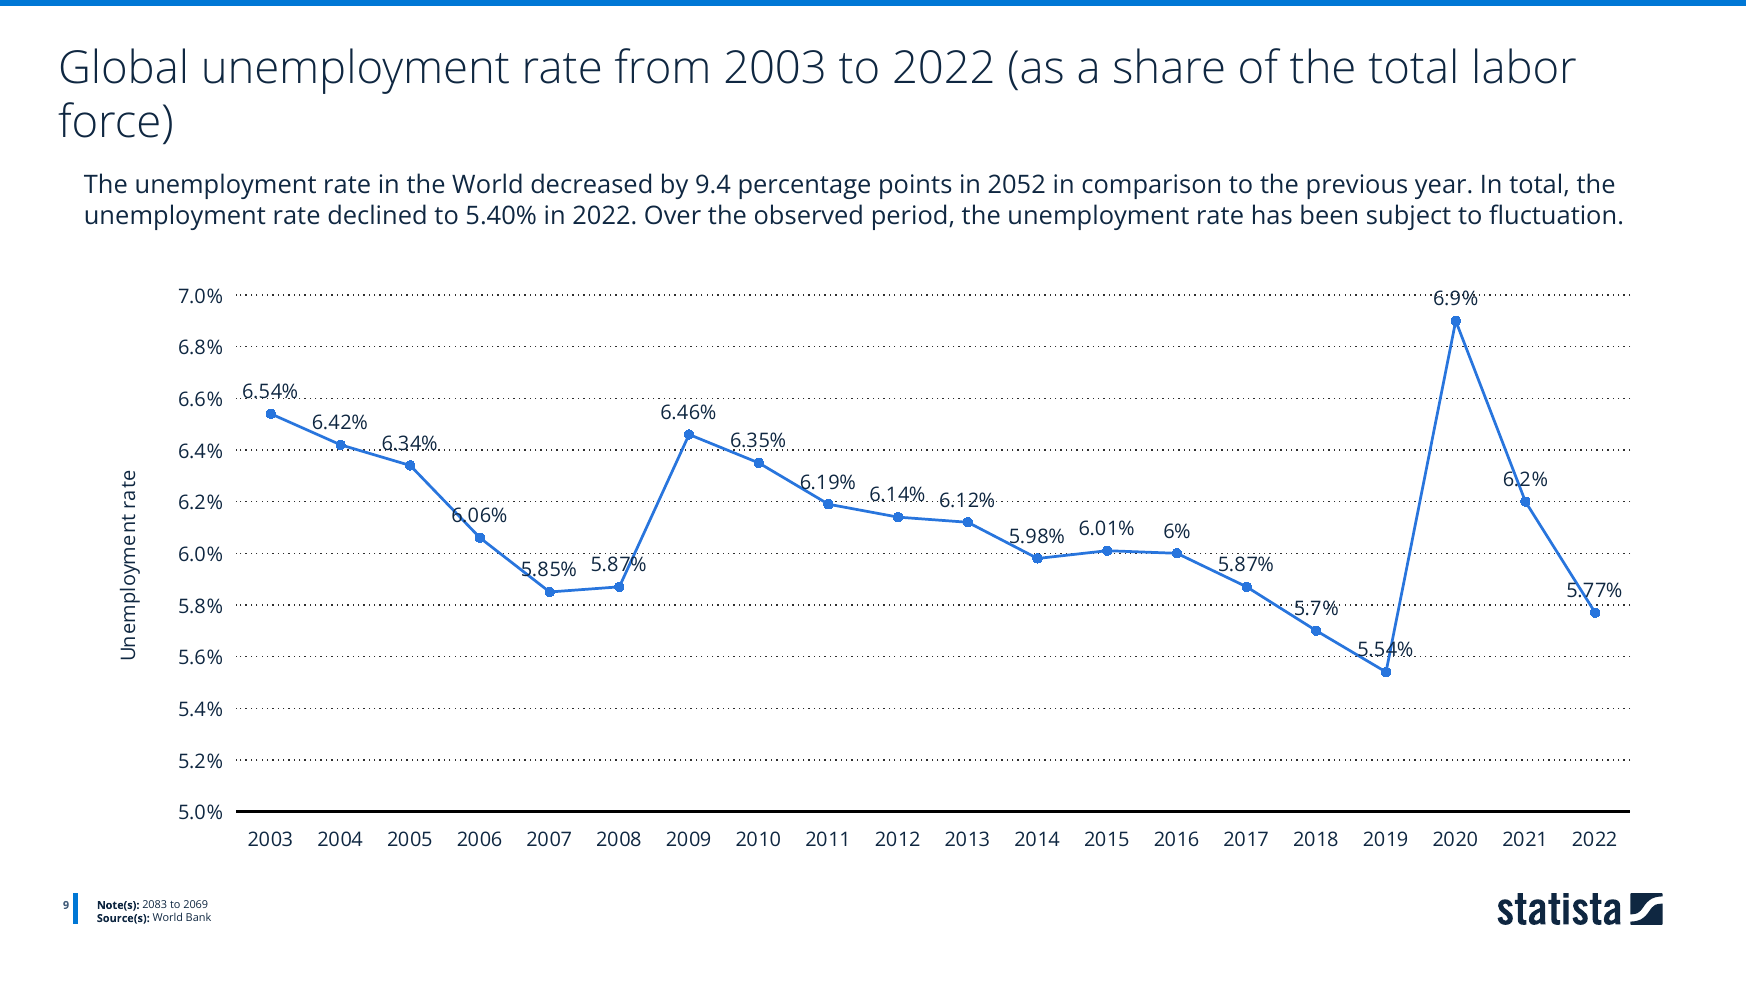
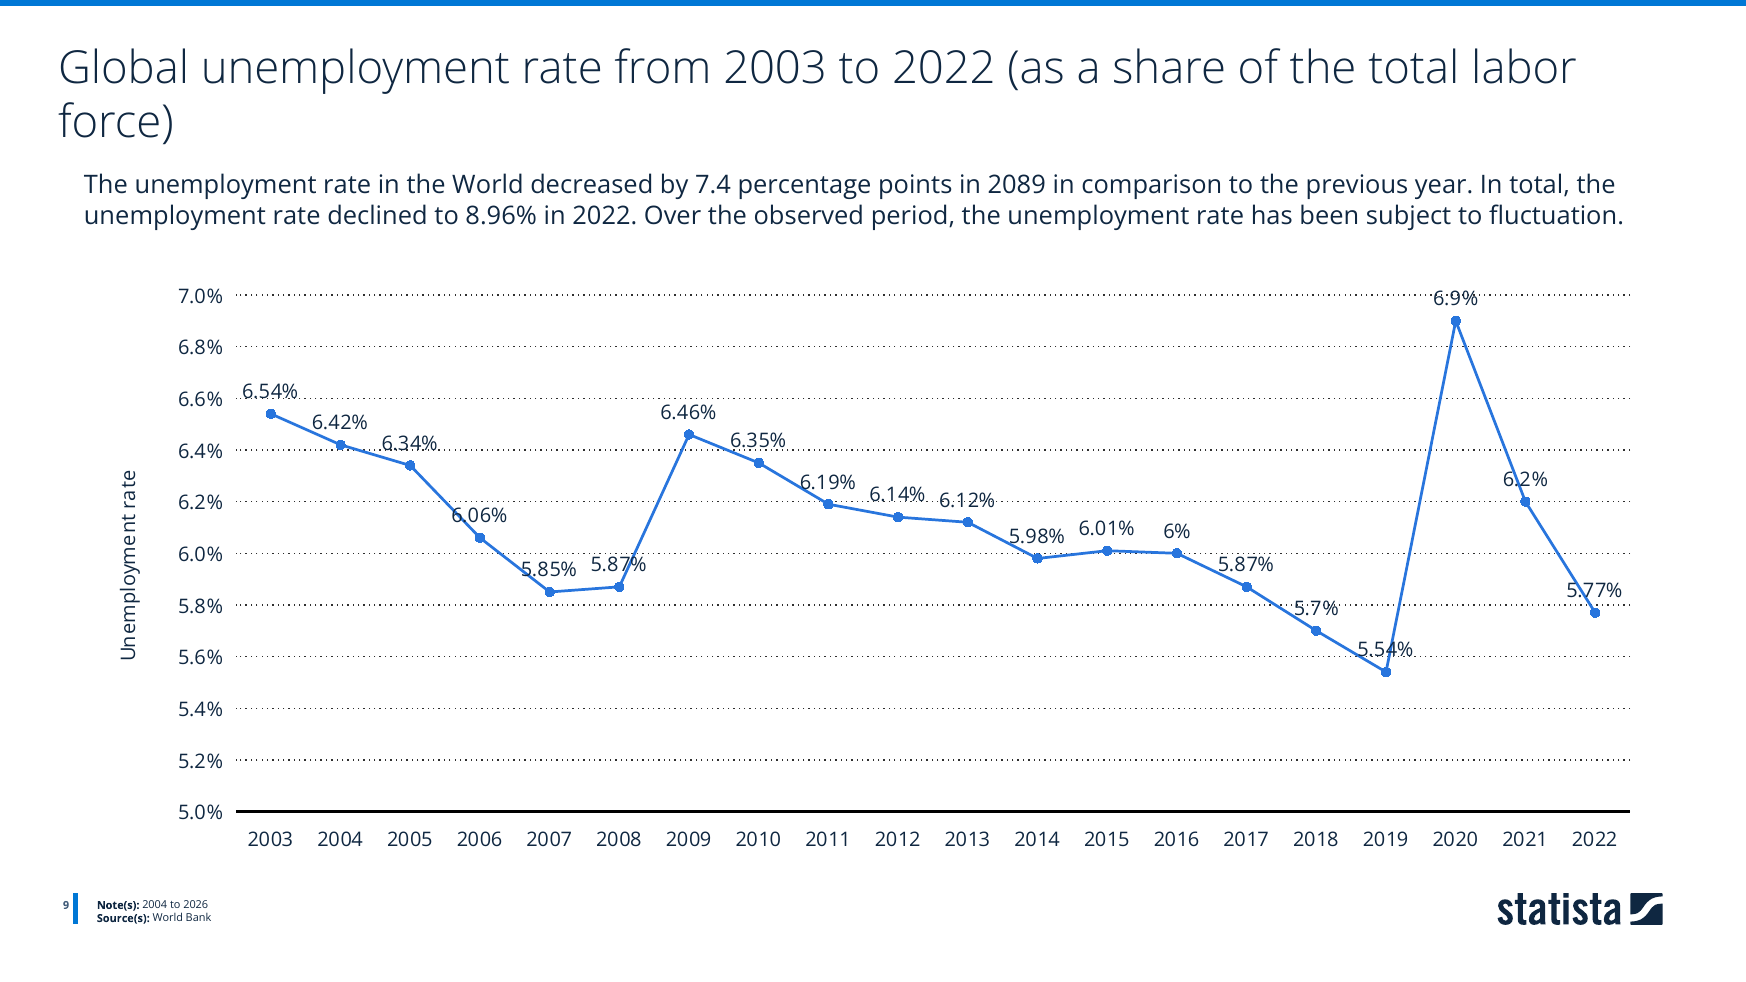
9.4: 9.4 -> 7.4
2052: 2052 -> 2089
5.40%: 5.40% -> 8.96%
Note(s 2083: 2083 -> 2004
2069: 2069 -> 2026
